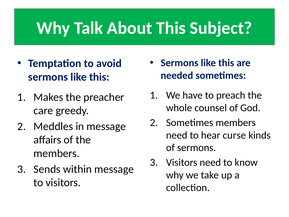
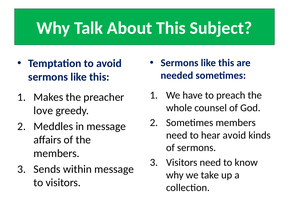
care: care -> love
hear curse: curse -> avoid
